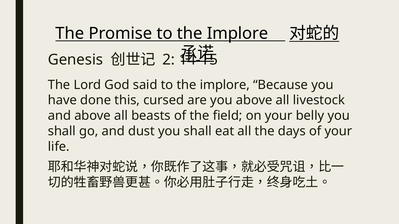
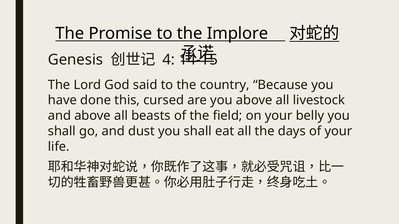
2: 2 -> 4
said to the implore: implore -> country
